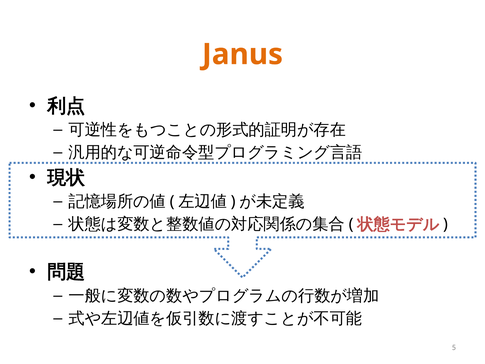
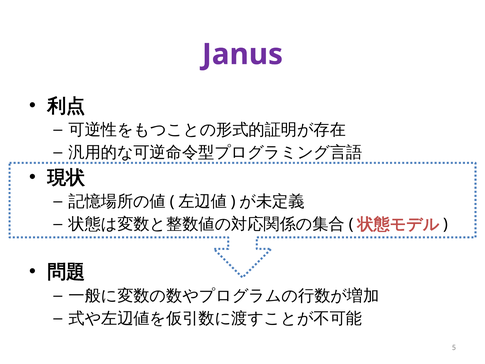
Janus colour: orange -> purple
